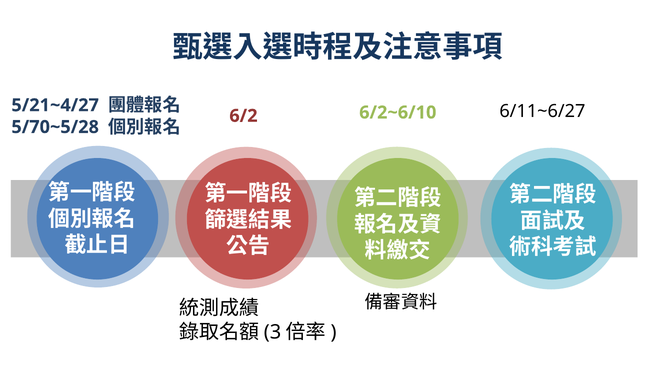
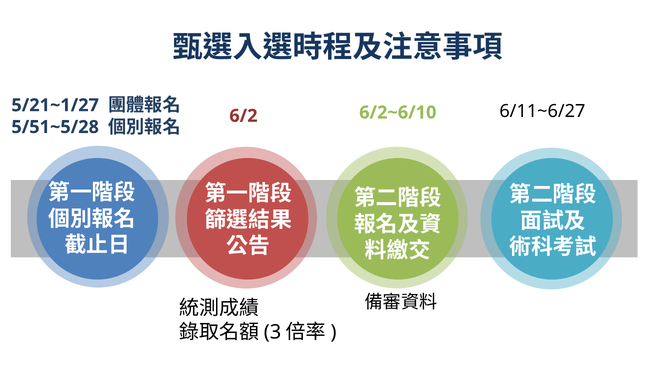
5/21~4/27: 5/21~4/27 -> 5/21~1/27
5/70~5/28: 5/70~5/28 -> 5/51~5/28
